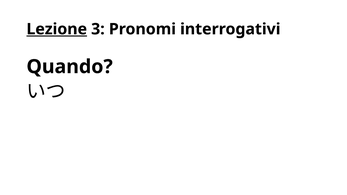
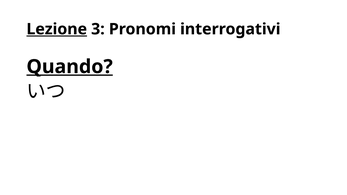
Quando underline: none -> present
